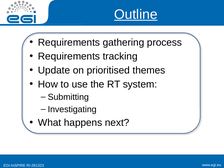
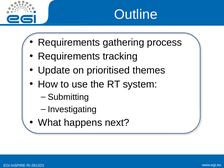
Outline underline: present -> none
